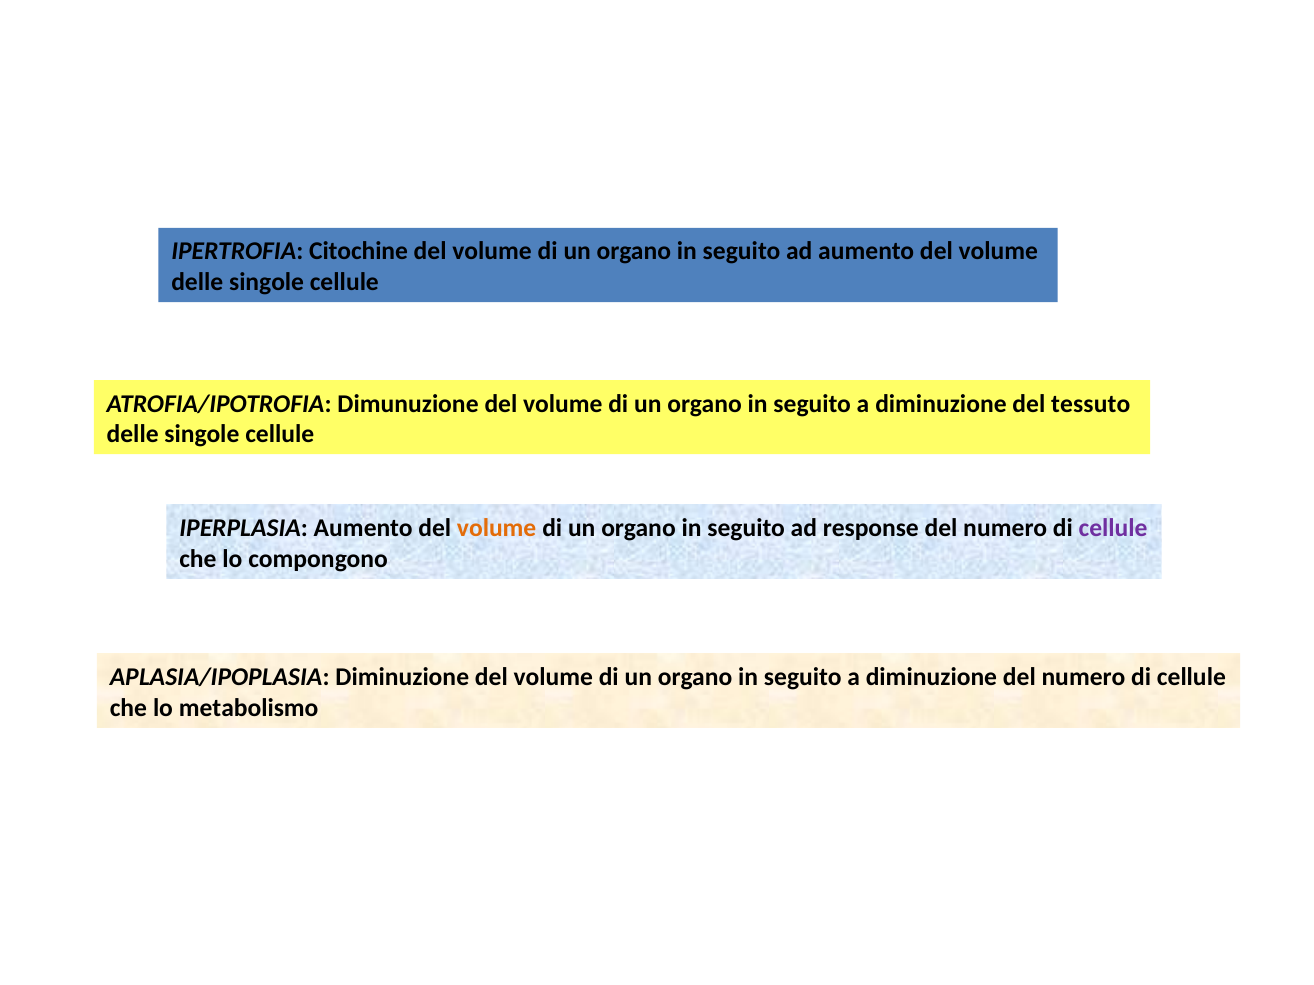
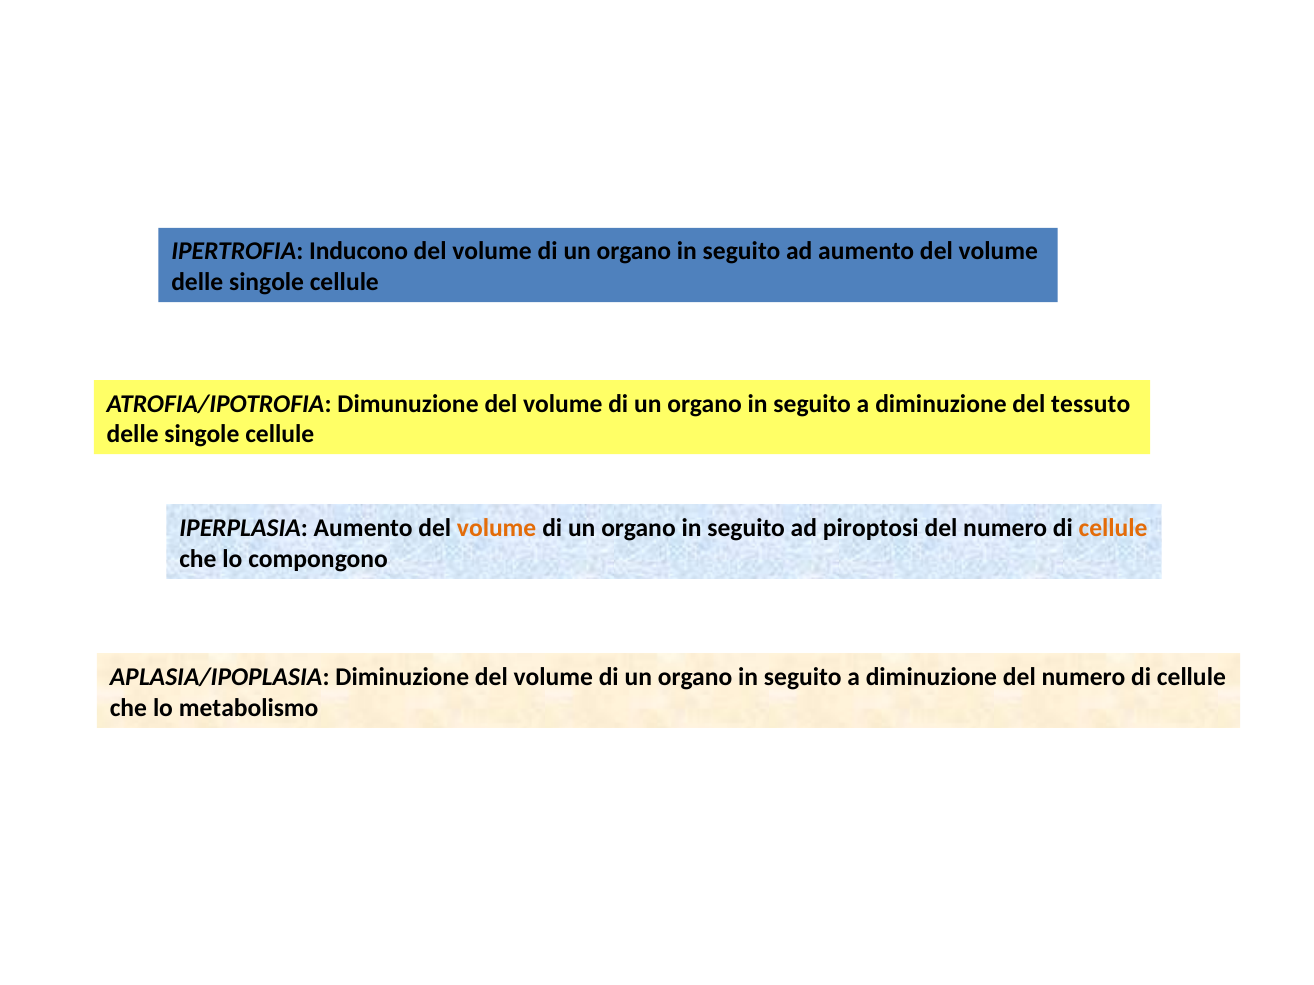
Citochine: Citochine -> Inducono
response: response -> piroptosi
cellule at (1113, 528) colour: purple -> orange
